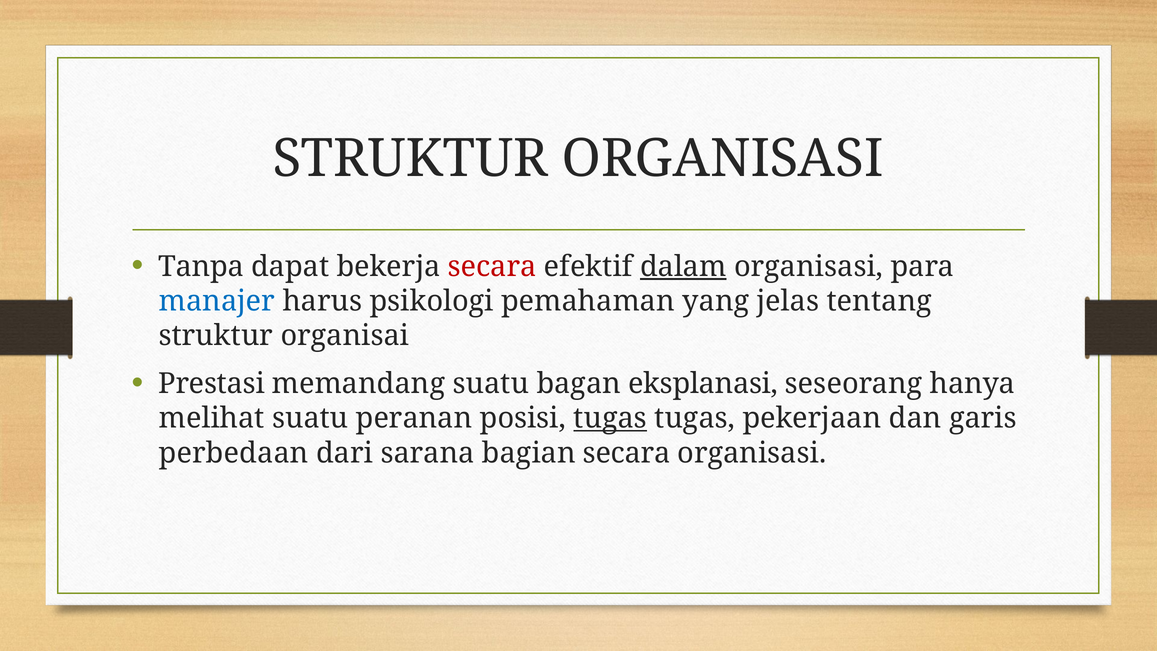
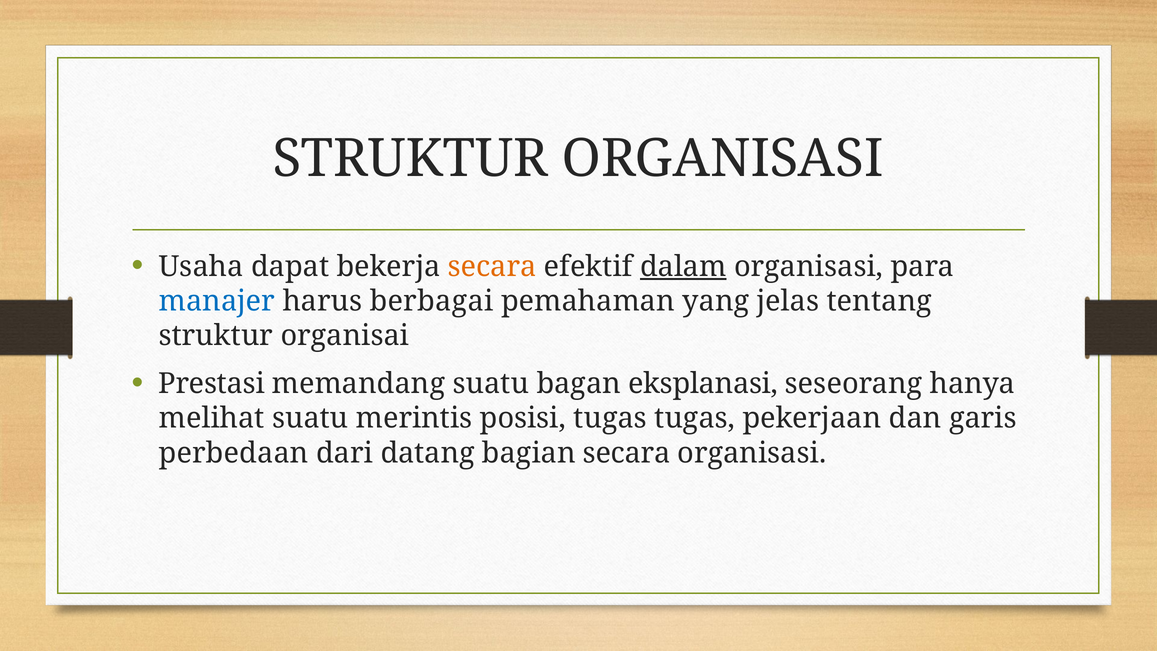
Tanpa: Tanpa -> Usaha
secara at (492, 266) colour: red -> orange
psikologi: psikologi -> berbagai
peranan: peranan -> merintis
tugas at (610, 418) underline: present -> none
sarana: sarana -> datang
